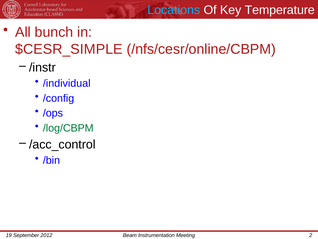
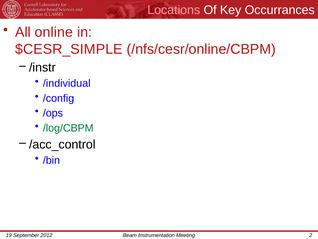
Locations colour: light blue -> pink
Temperature: Temperature -> Occurrances
bunch: bunch -> online
